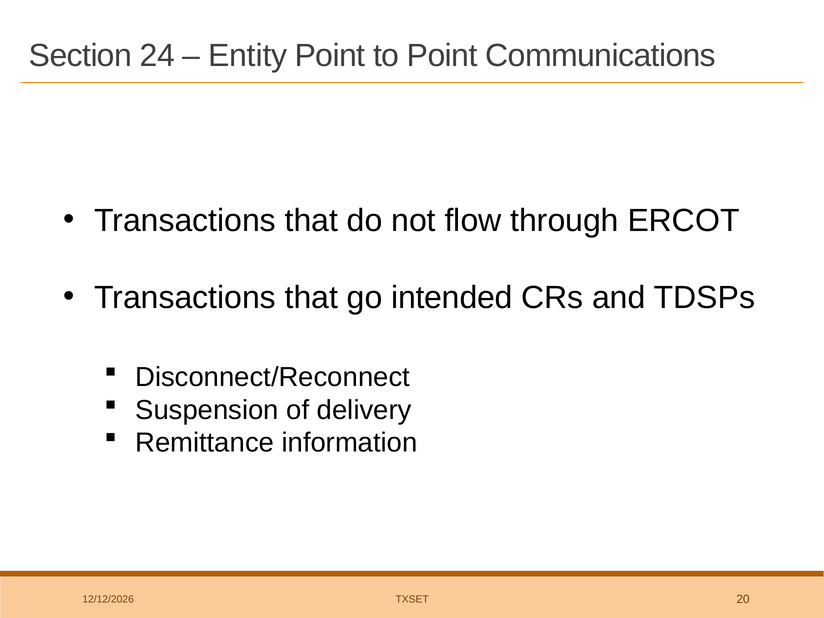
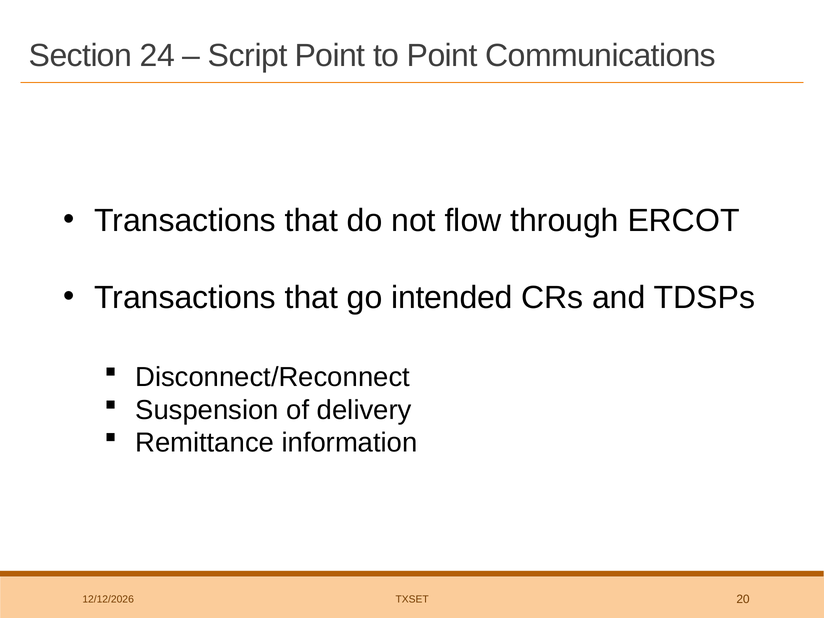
Entity: Entity -> Script
